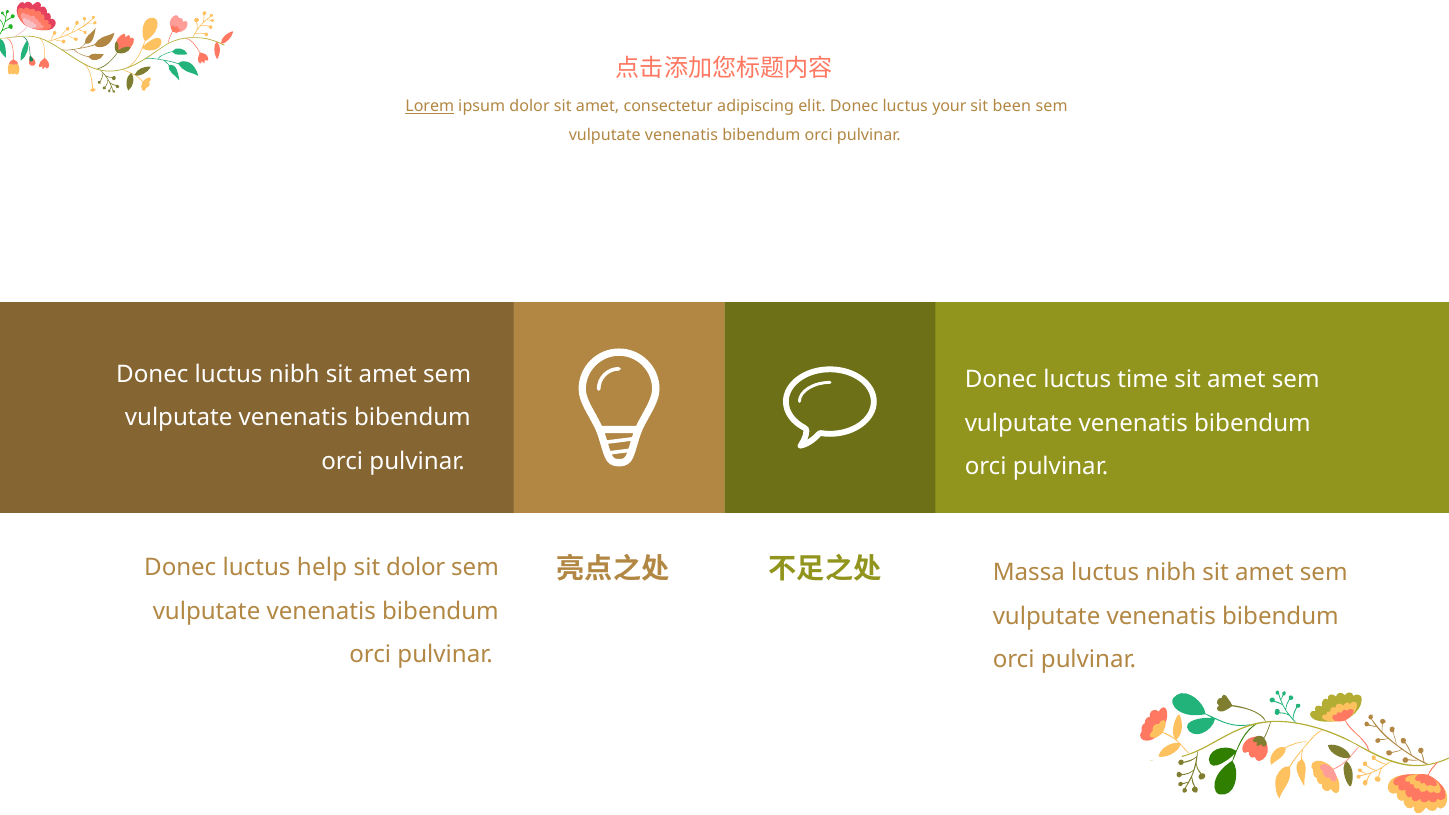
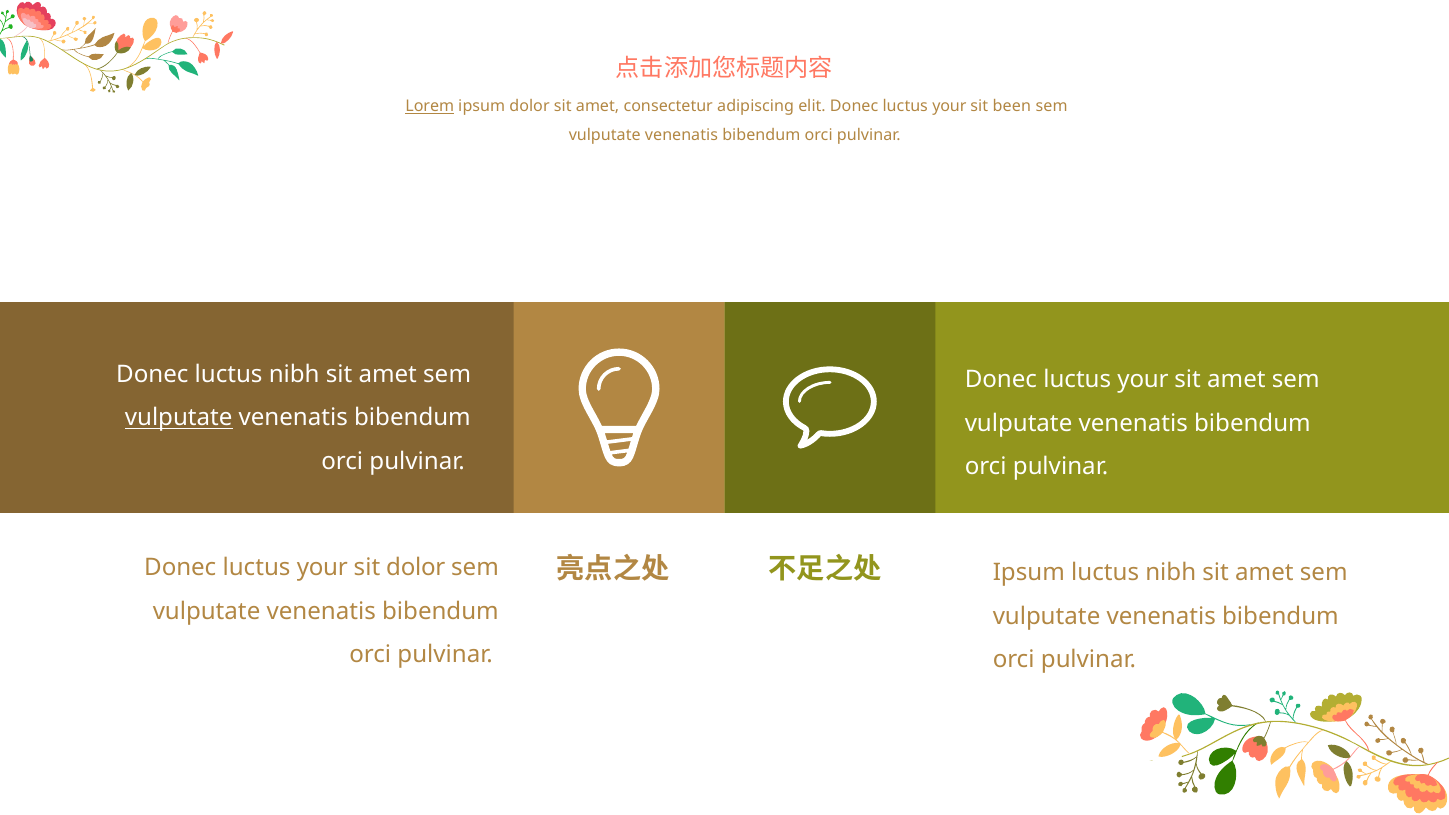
time at (1143, 380): time -> your
vulputate at (179, 418) underline: none -> present
help at (322, 568): help -> your
Massa at (1029, 573): Massa -> Ipsum
